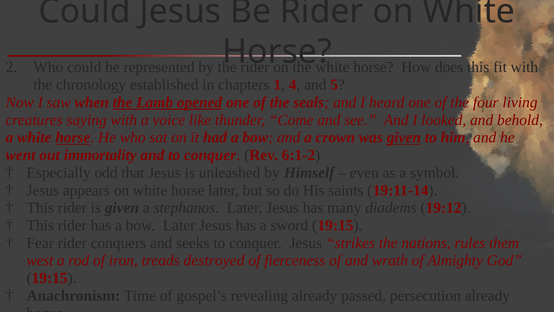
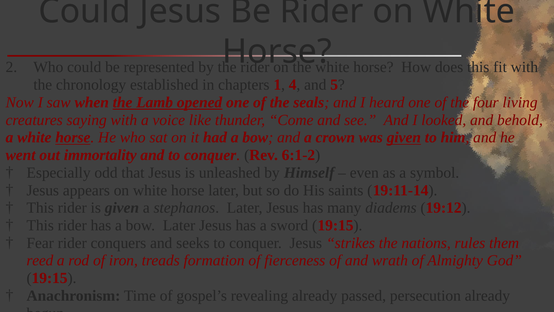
west: west -> reed
destroyed: destroyed -> formation
